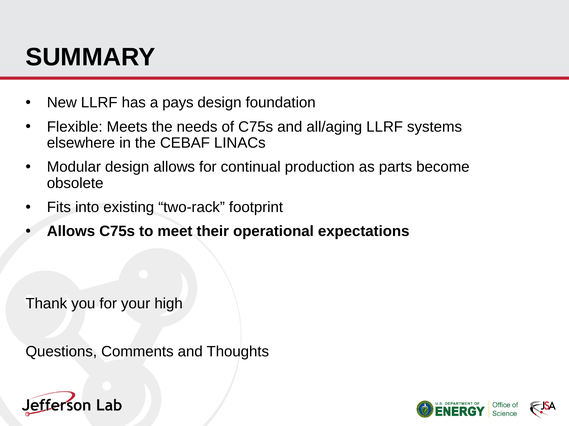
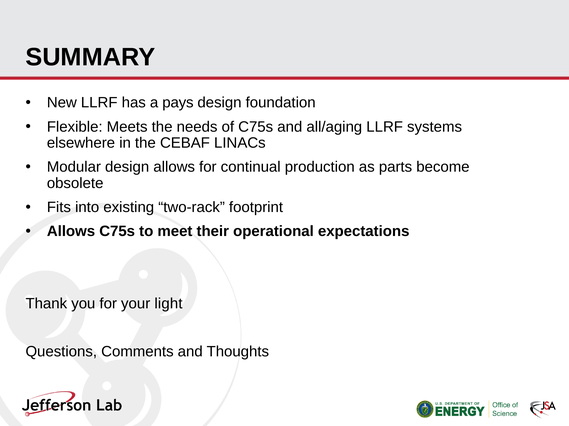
high: high -> light
